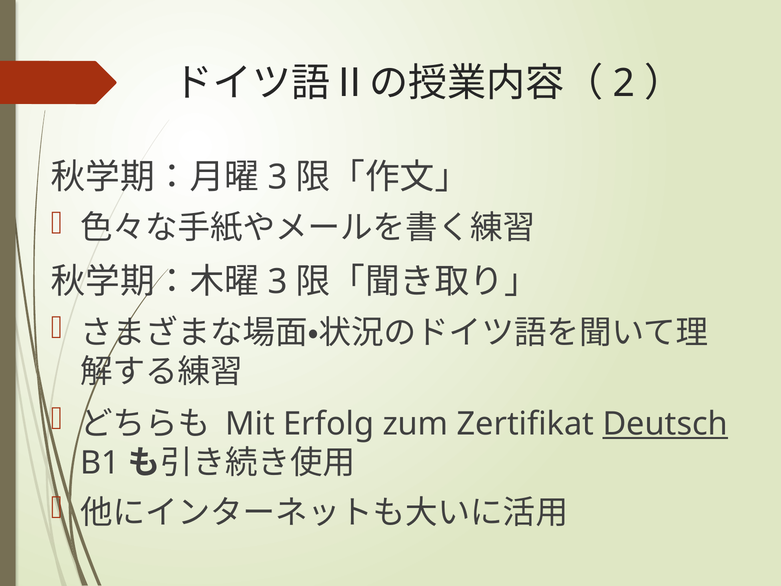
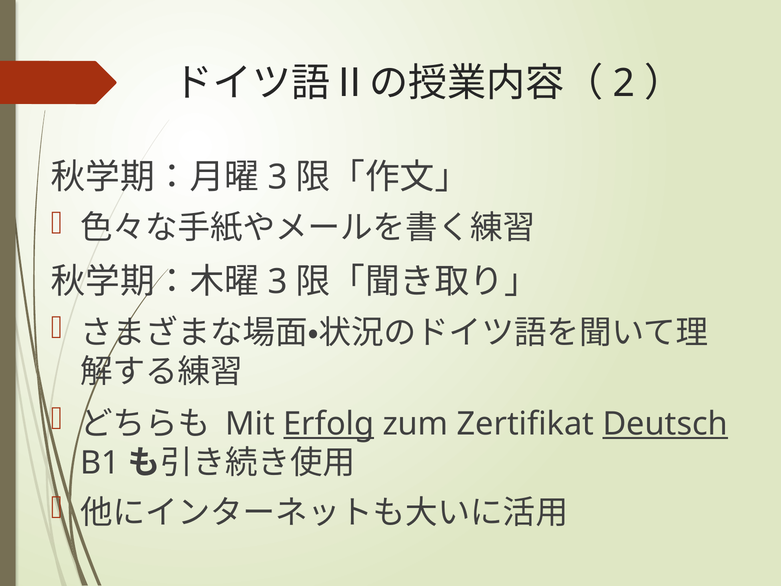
Erfolg underline: none -> present
